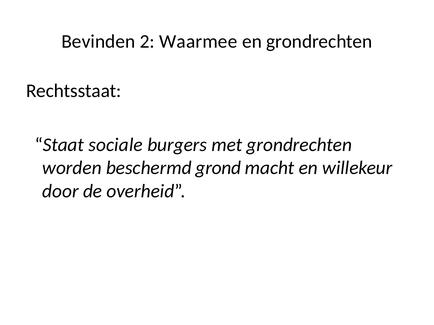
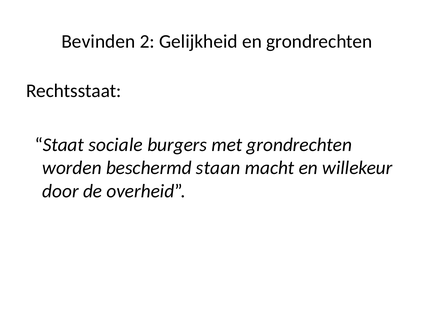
Waarmee: Waarmee -> Gelijkheid
grond: grond -> staan
